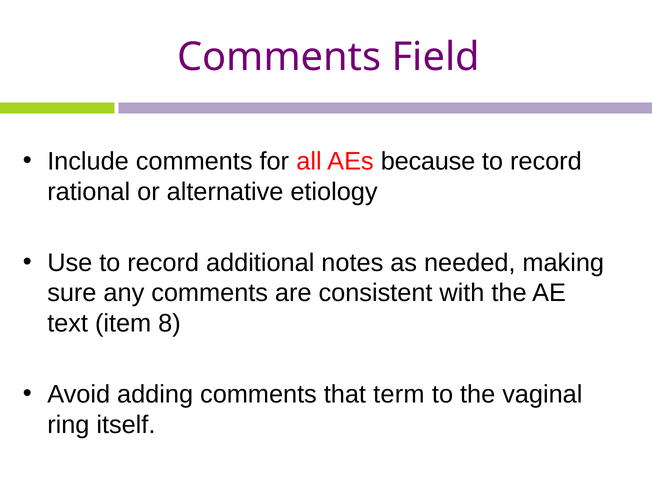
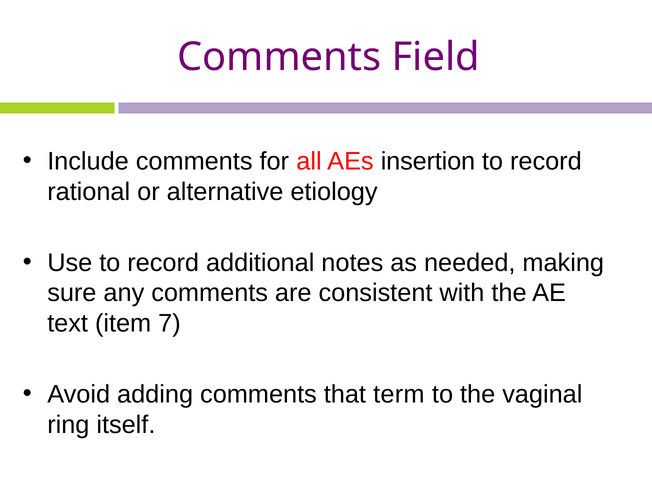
because: because -> insertion
8: 8 -> 7
